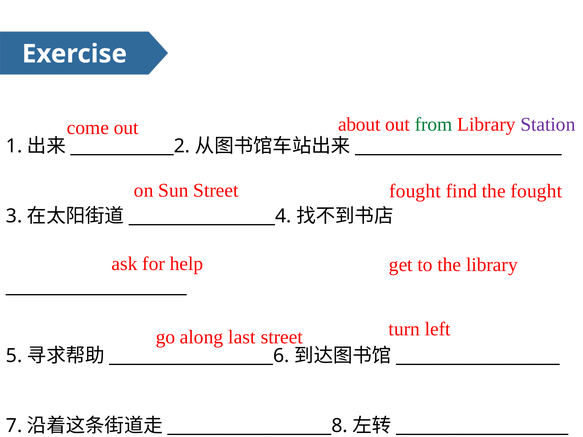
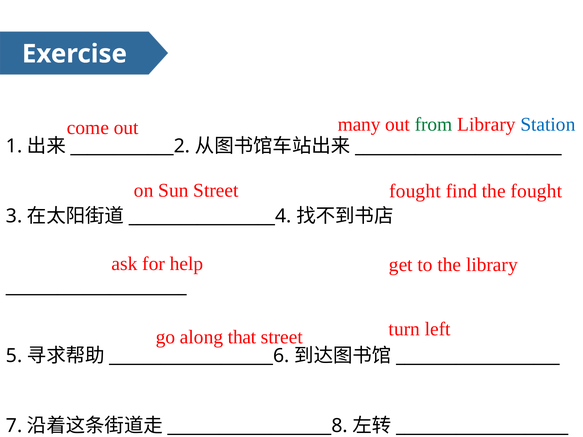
about: about -> many
Station colour: purple -> blue
last: last -> that
